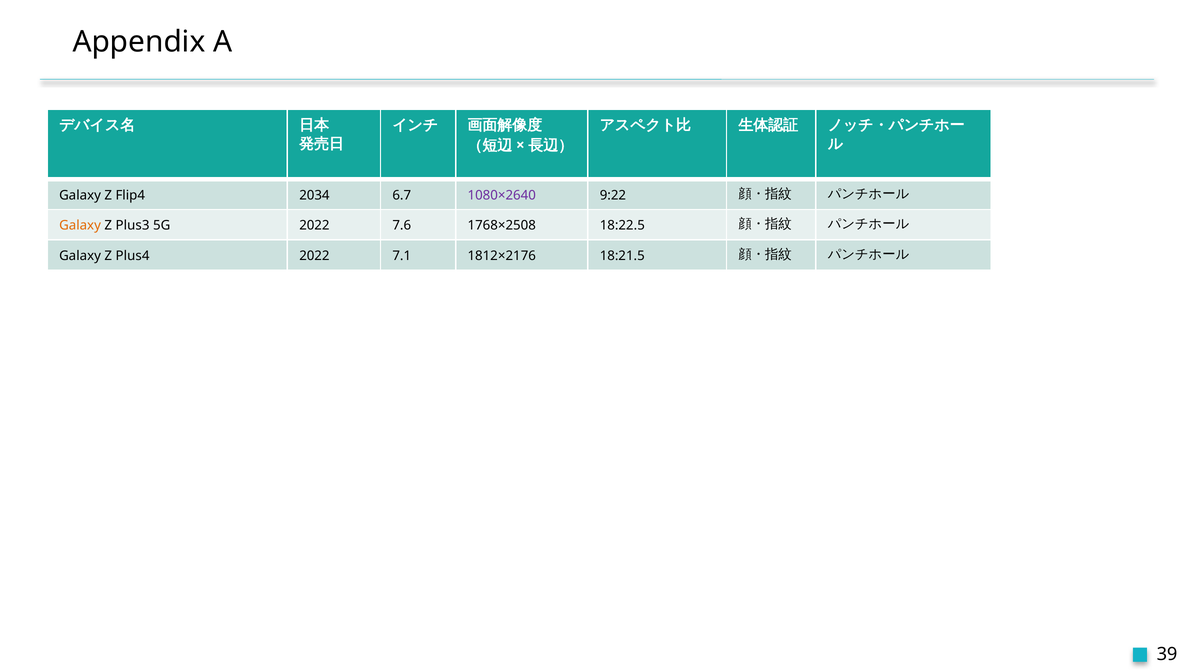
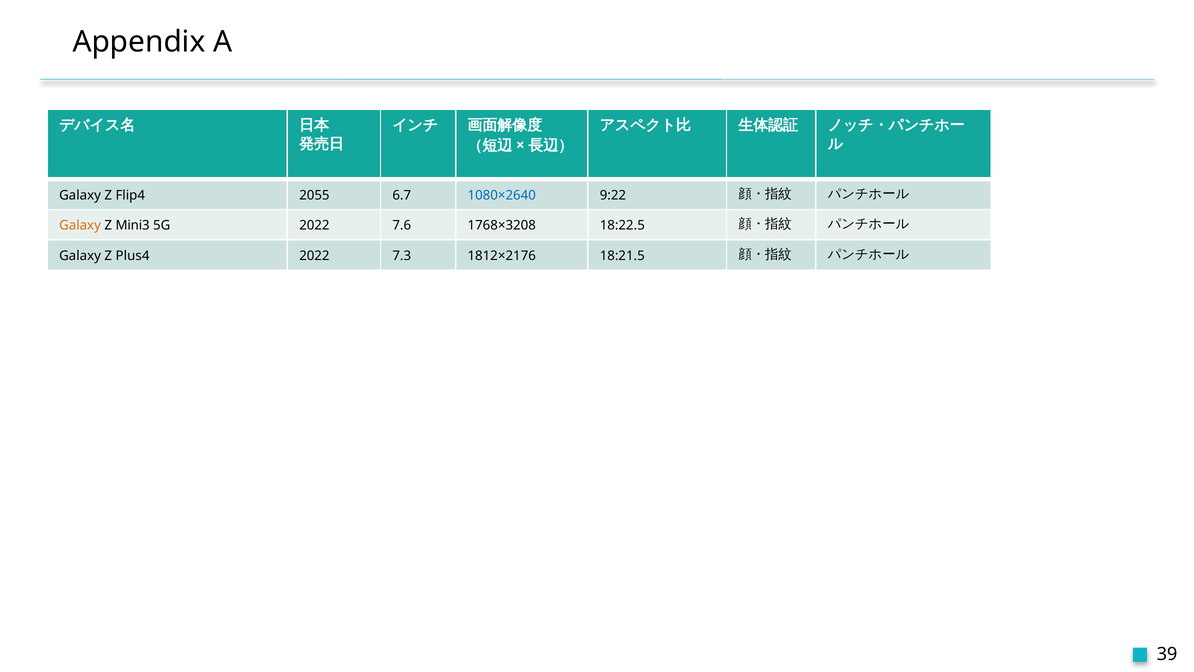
2034: 2034 -> 2055
1080×2640 colour: purple -> blue
Plus3: Plus3 -> Mini3
1768×2508: 1768×2508 -> 1768×3208
7.1: 7.1 -> 7.3
